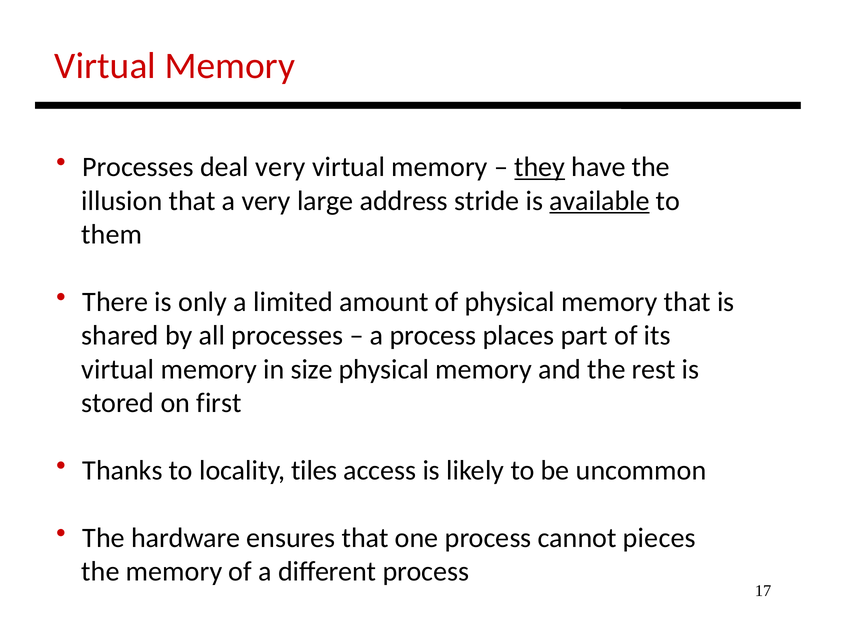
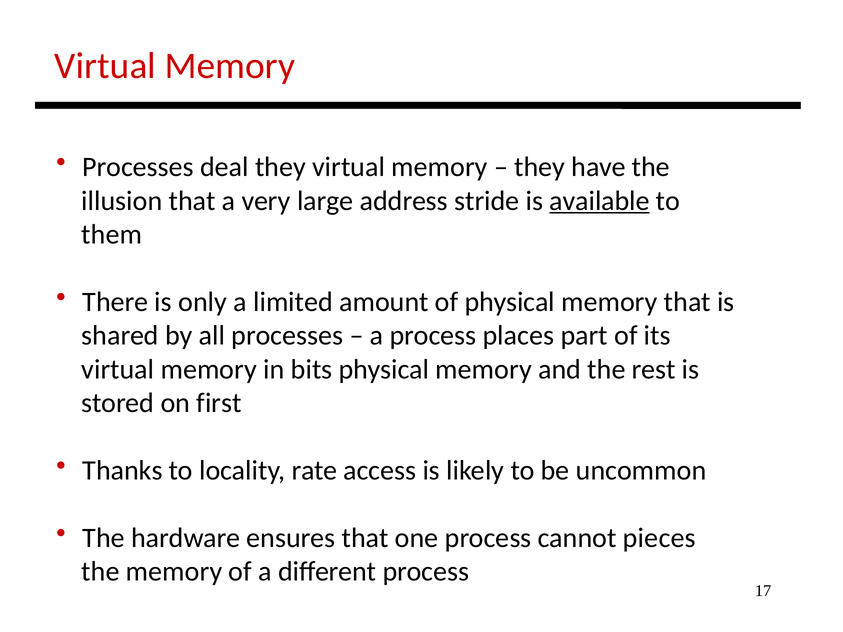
deal very: very -> they
they at (540, 167) underline: present -> none
size: size -> bits
tiles: tiles -> rate
